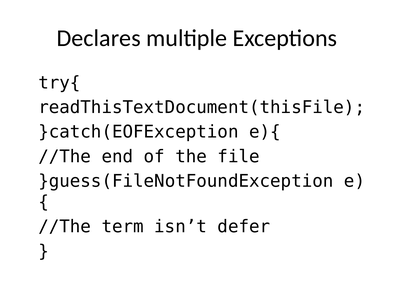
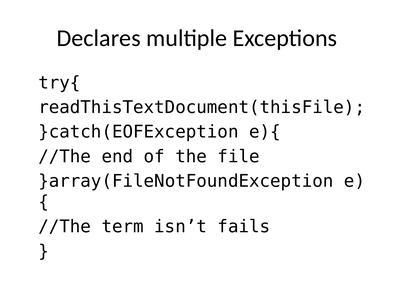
}guess(FileNotFoundException: }guess(FileNotFoundException -> }array(FileNotFoundException
defer: defer -> fails
